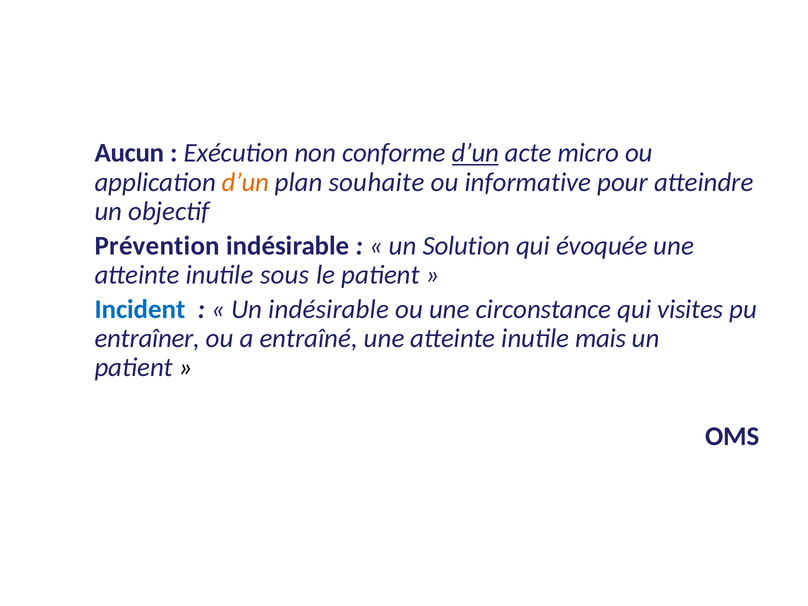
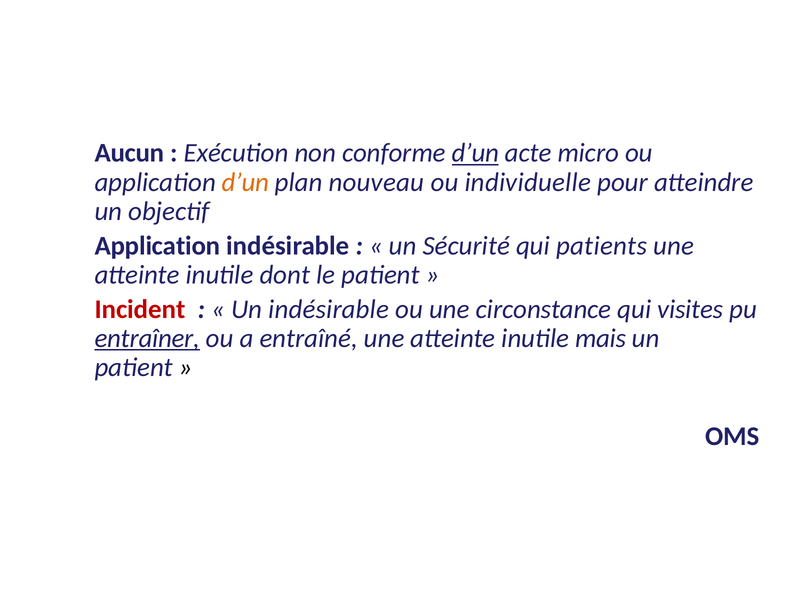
souhaite: souhaite -> nouveau
informative: informative -> individuelle
Prévention at (157, 246): Prévention -> Application
Solution: Solution -> Sécurité
évoquée: évoquée -> patients
sous: sous -> dont
Incident colour: blue -> red
entraîner underline: none -> present
